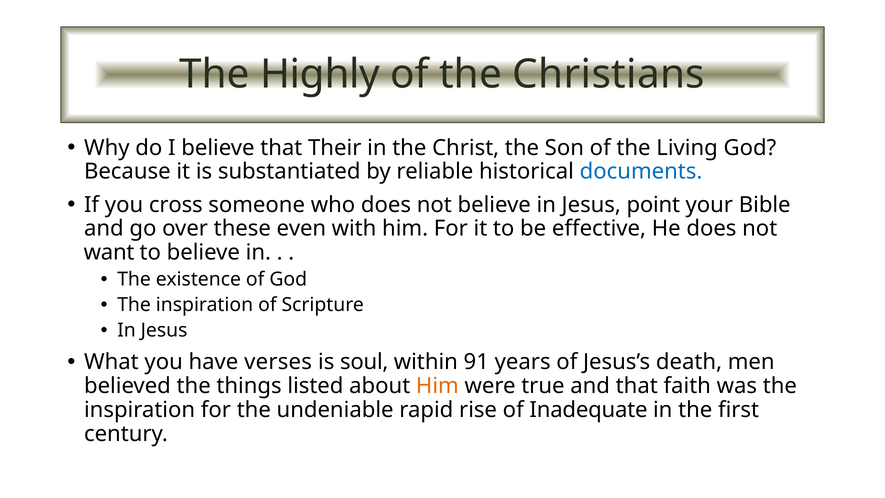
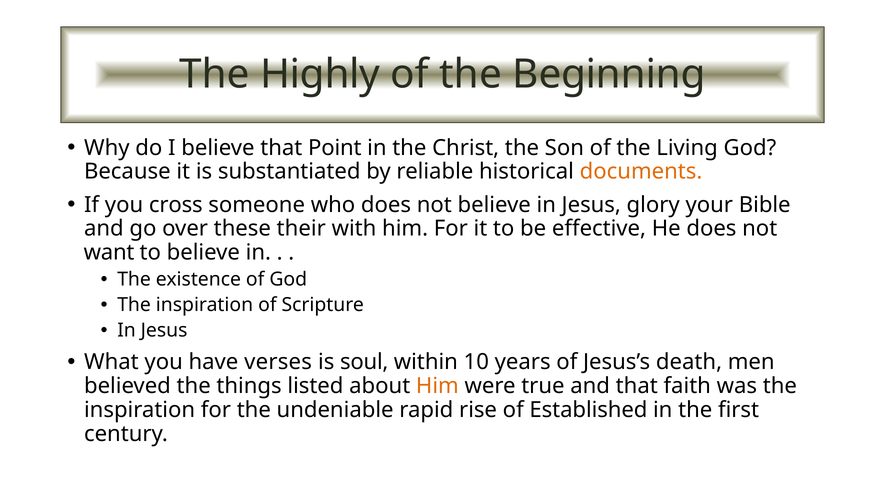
Christians: Christians -> Beginning
Their: Their -> Point
documents colour: blue -> orange
point: point -> glory
even: even -> their
91: 91 -> 10
Inadequate: Inadequate -> Established
